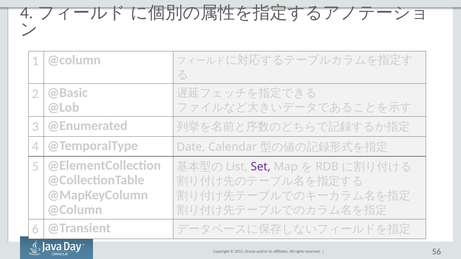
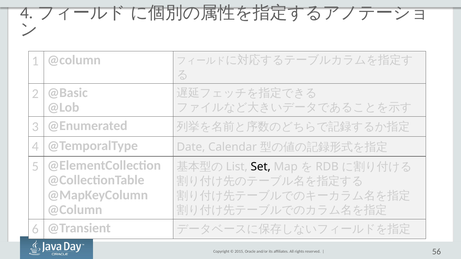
Set colour: purple -> black
